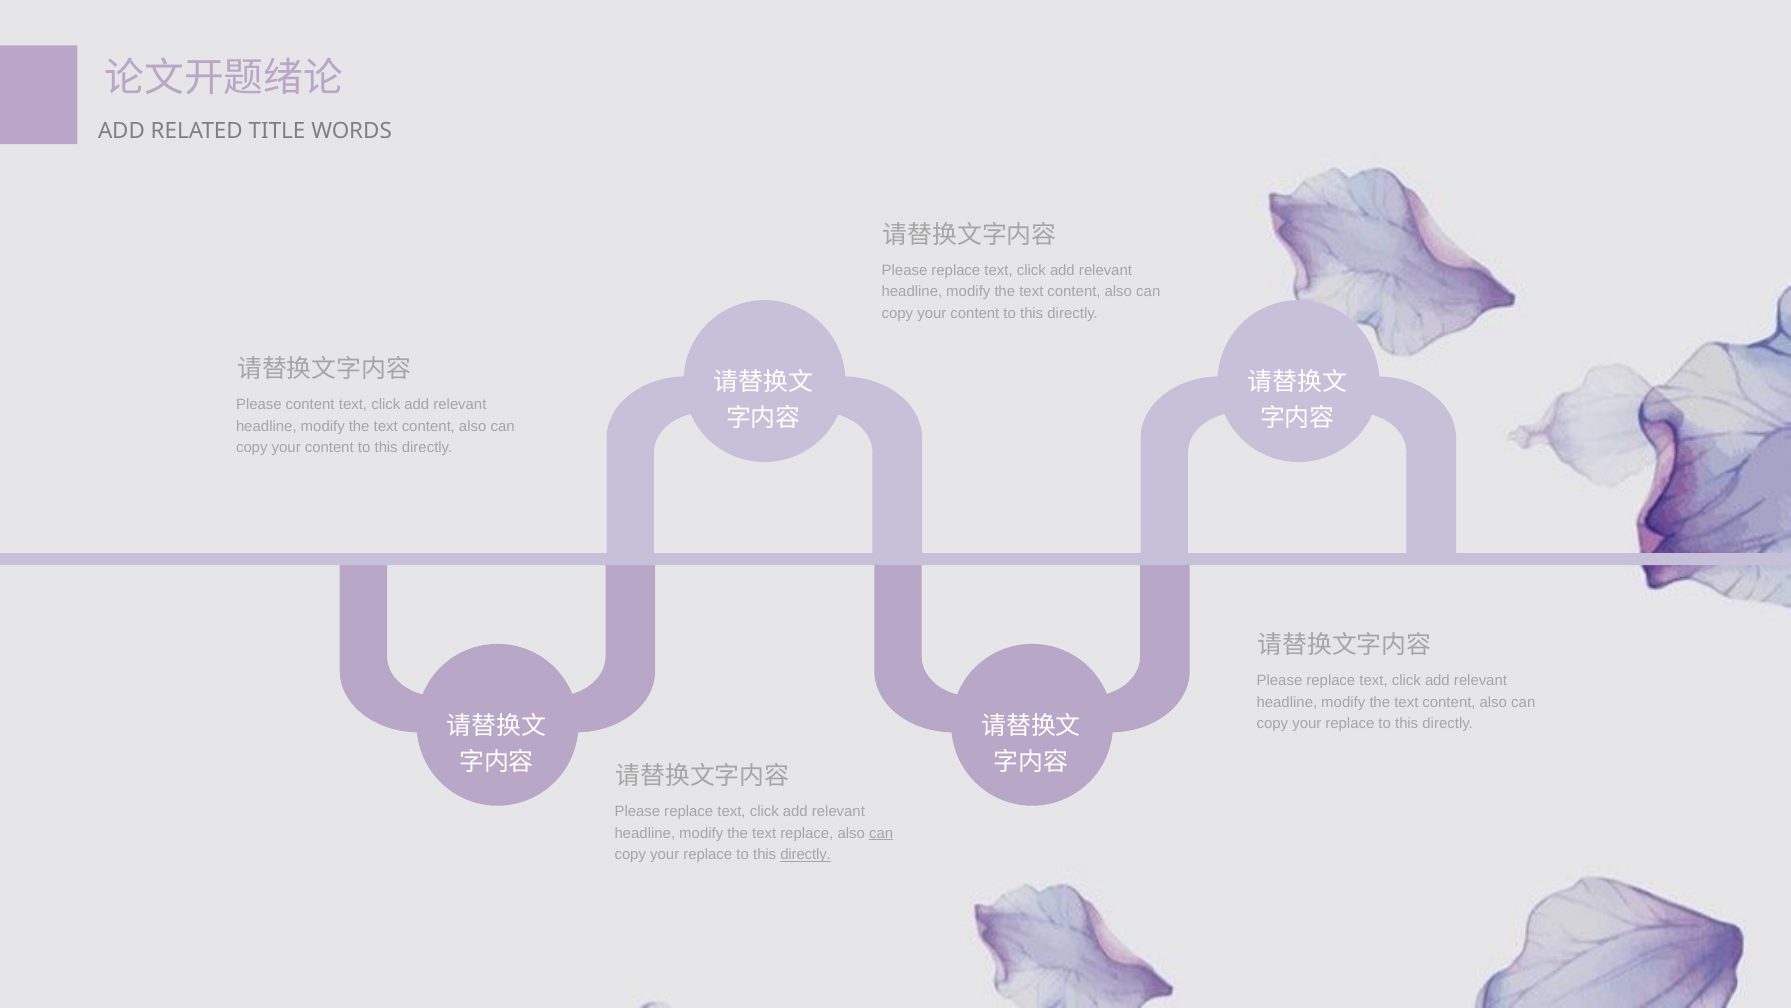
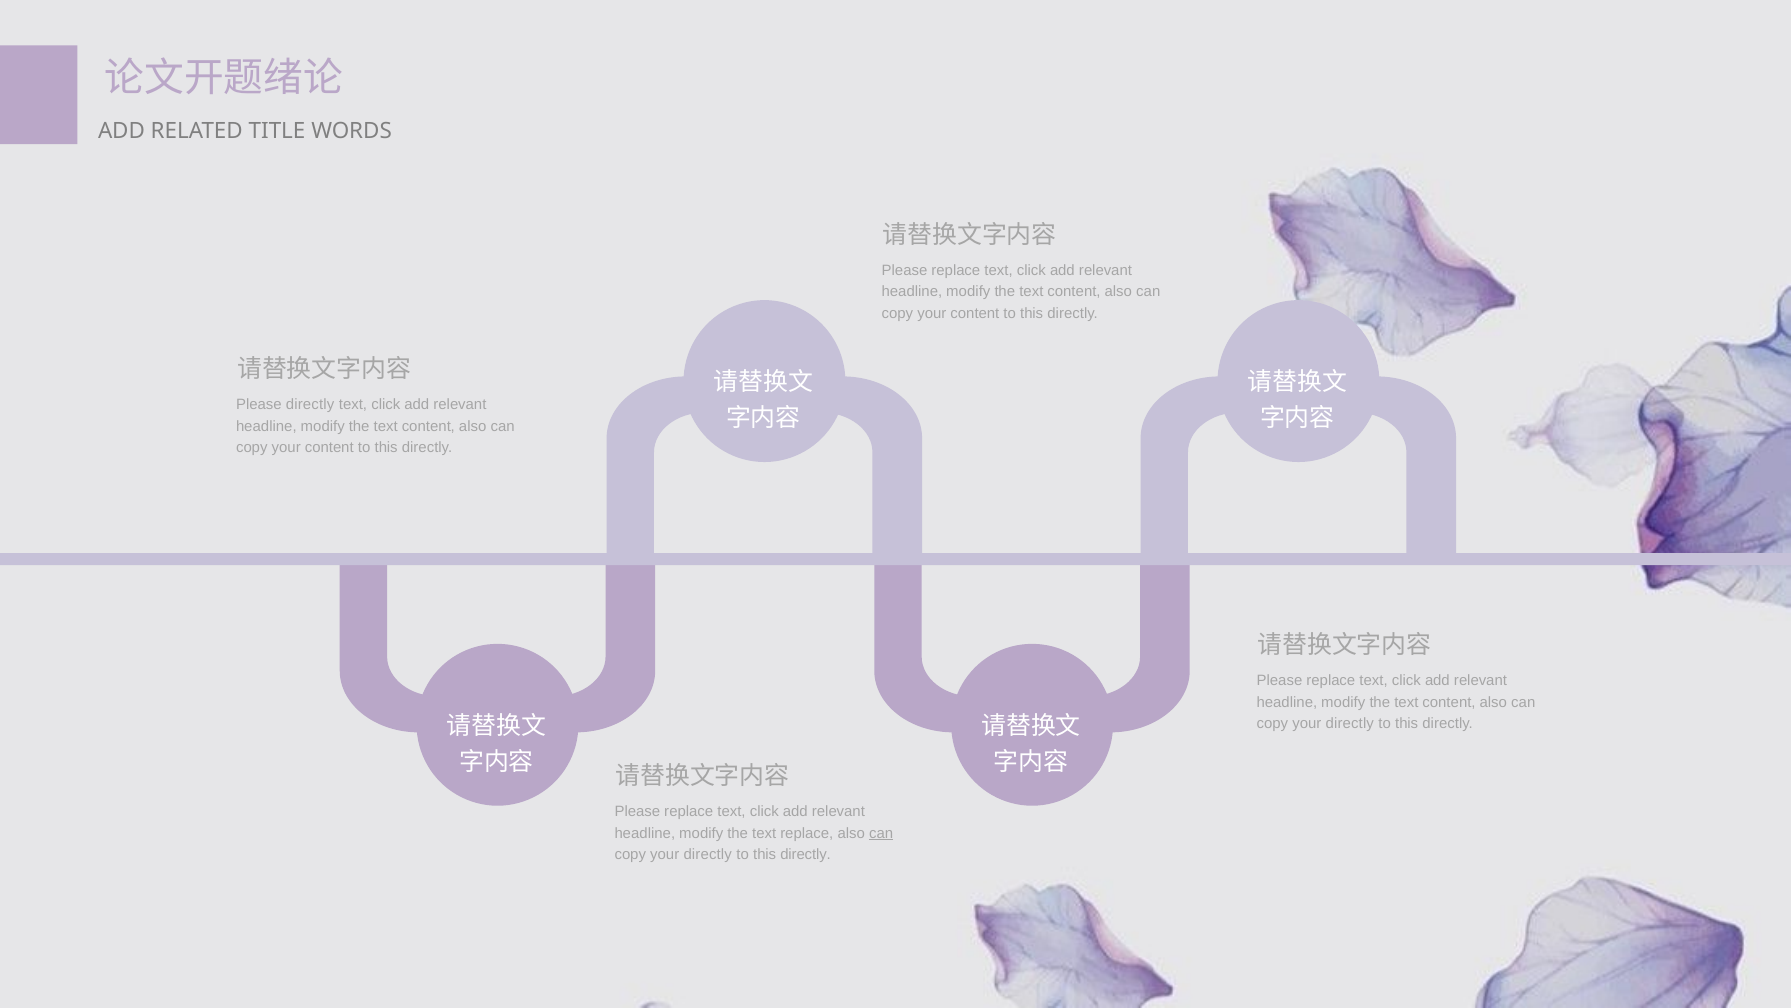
Please content: content -> directly
replace at (1350, 723): replace -> directly
replace at (708, 854): replace -> directly
directly at (806, 854) underline: present -> none
